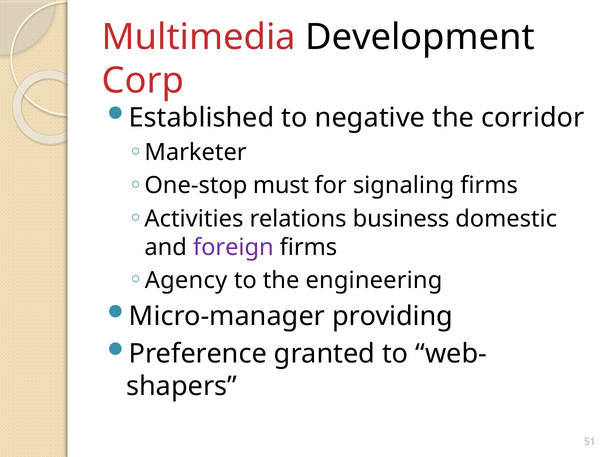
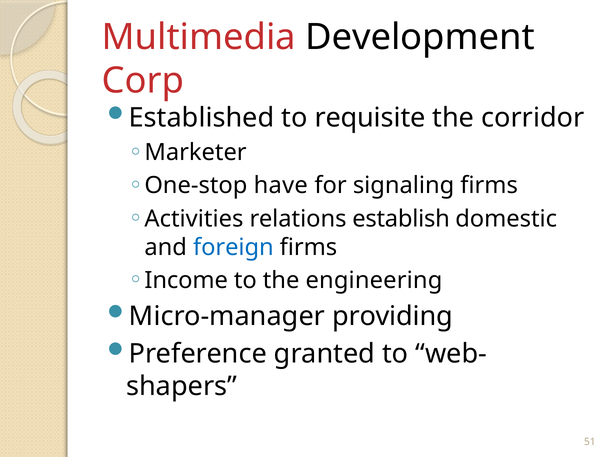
negative: negative -> requisite
must: must -> have
business: business -> establish
foreign colour: purple -> blue
Agency: Agency -> Income
